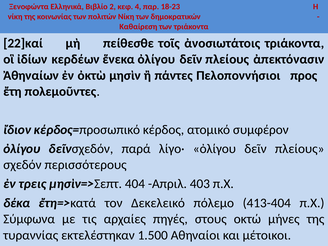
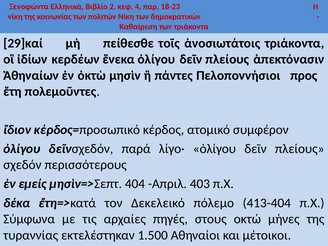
22]καί: 22]καί -> 29]καί
τρεις: τρεις -> εμείς
